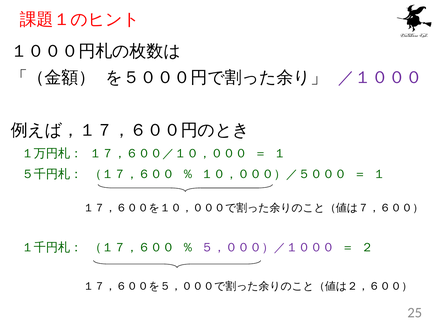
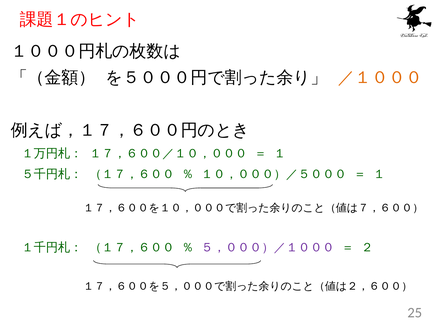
／１０００ colour: purple -> orange
